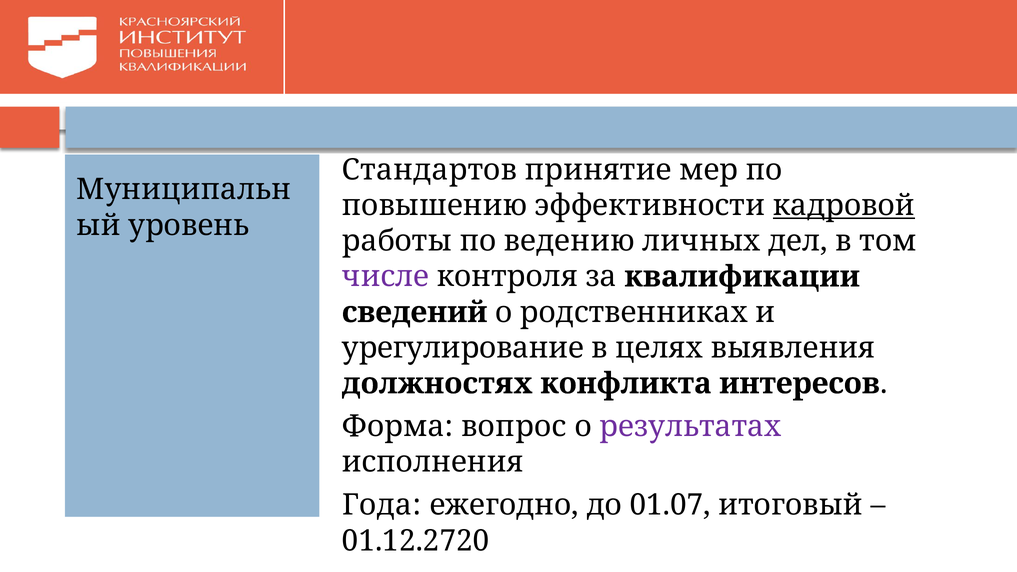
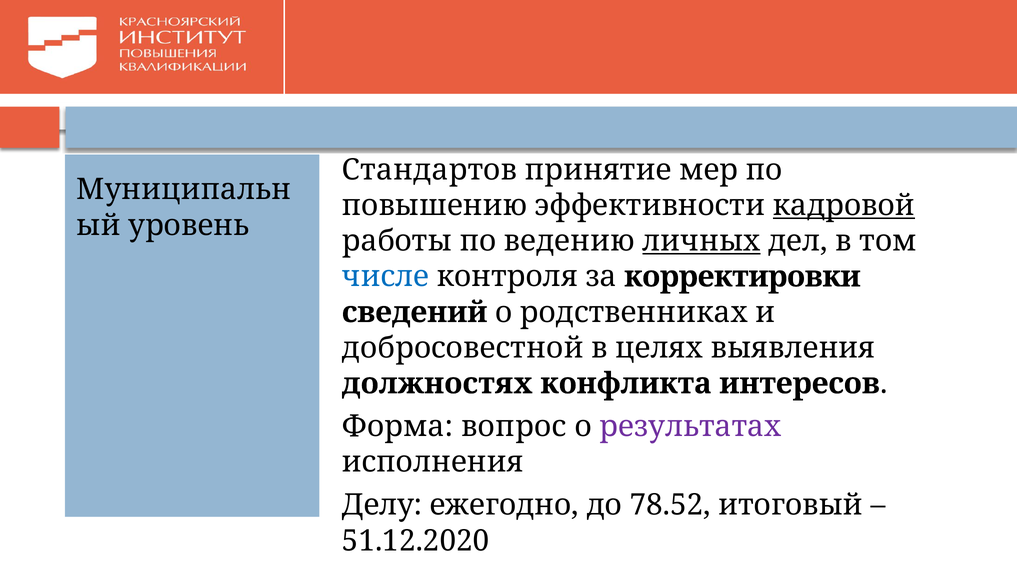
личных underline: none -> present
числе colour: purple -> blue
квалификации: квалификации -> корректировки
урегулирование: урегулирование -> добросовестной
Года: Года -> Делу
01.07: 01.07 -> 78.52
01.12.2720: 01.12.2720 -> 51.12.2020
